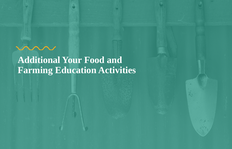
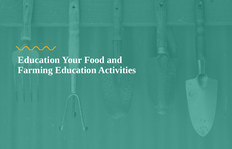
Additional at (39, 60): Additional -> Education
